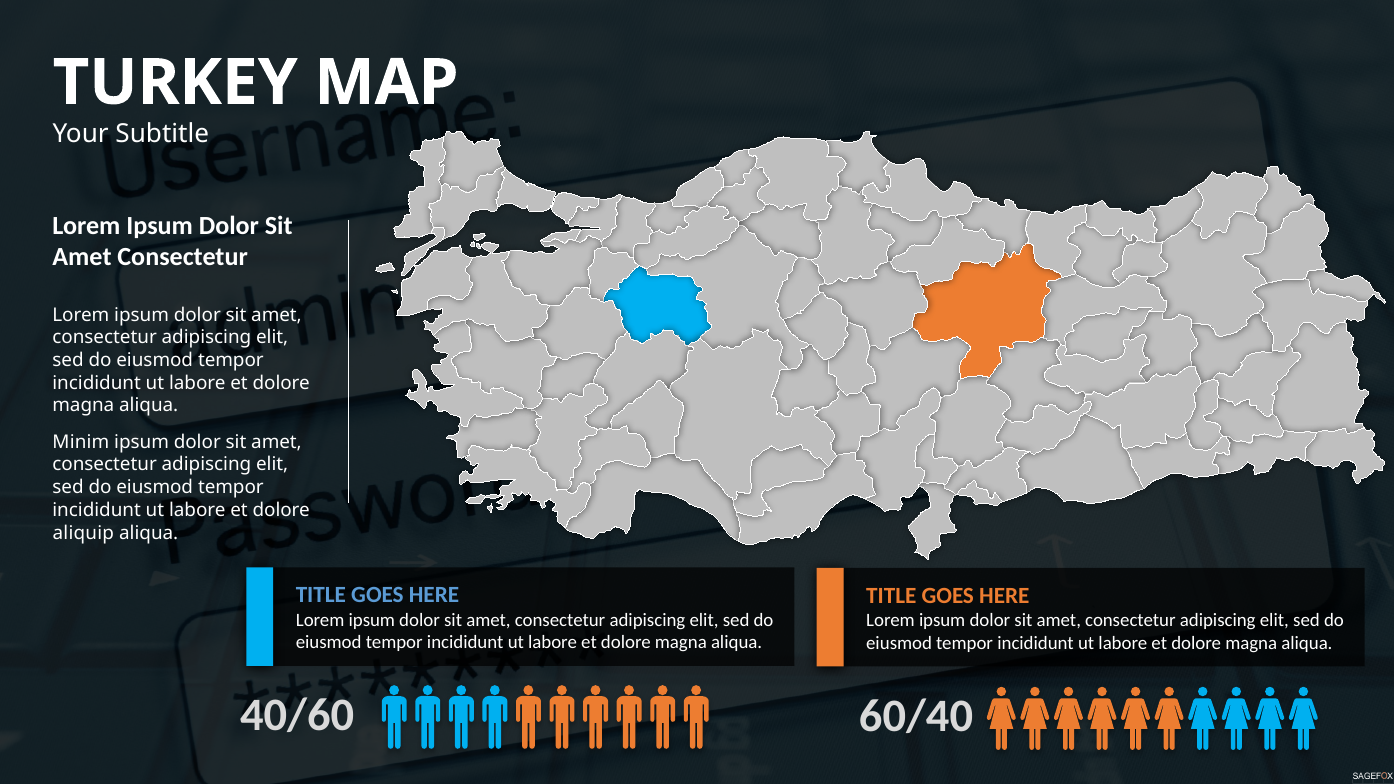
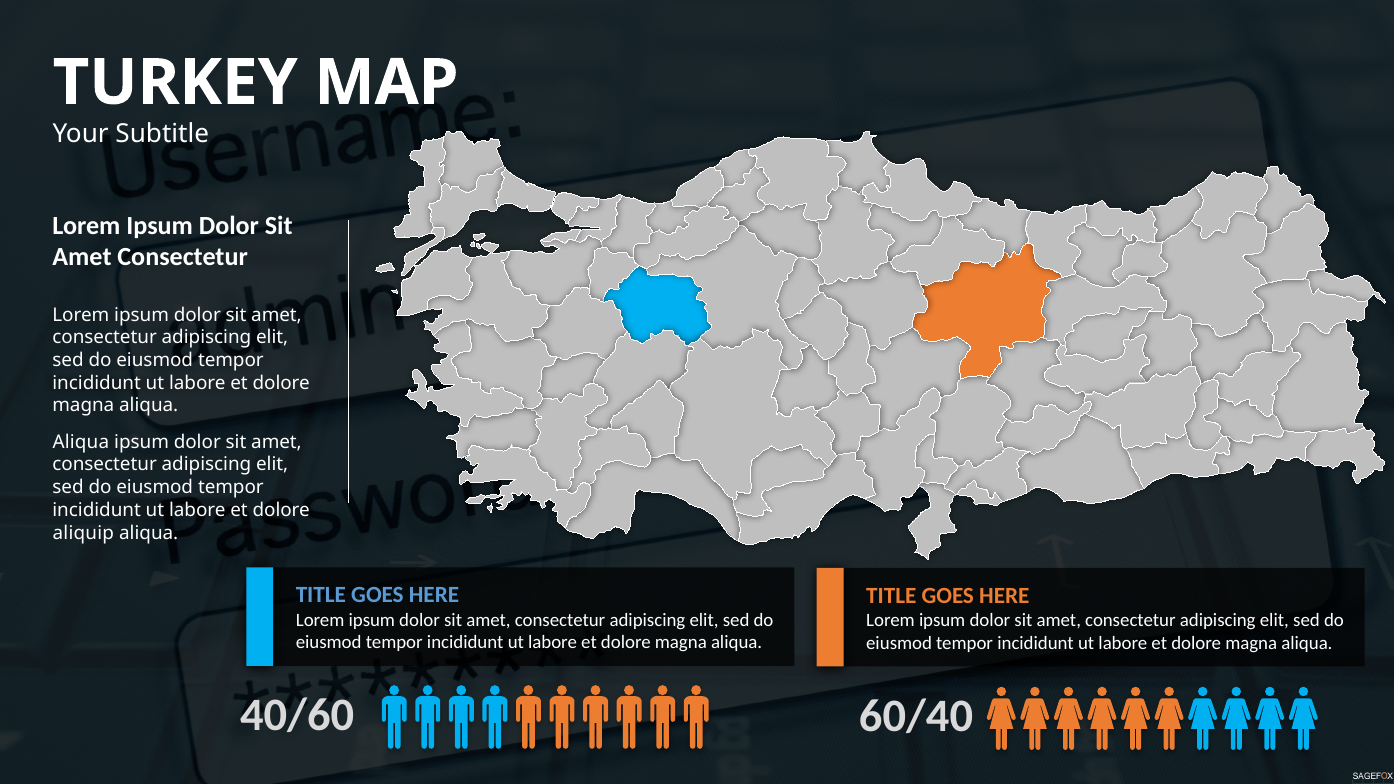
Minim at (81, 442): Minim -> Aliqua
